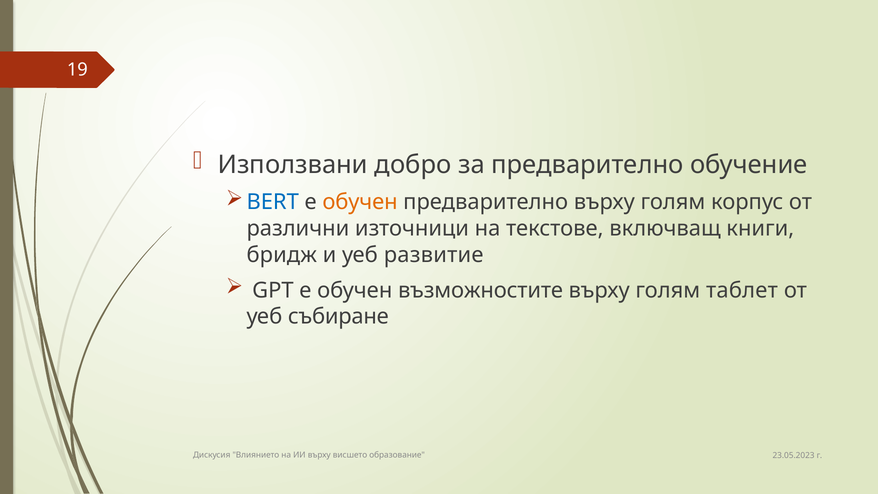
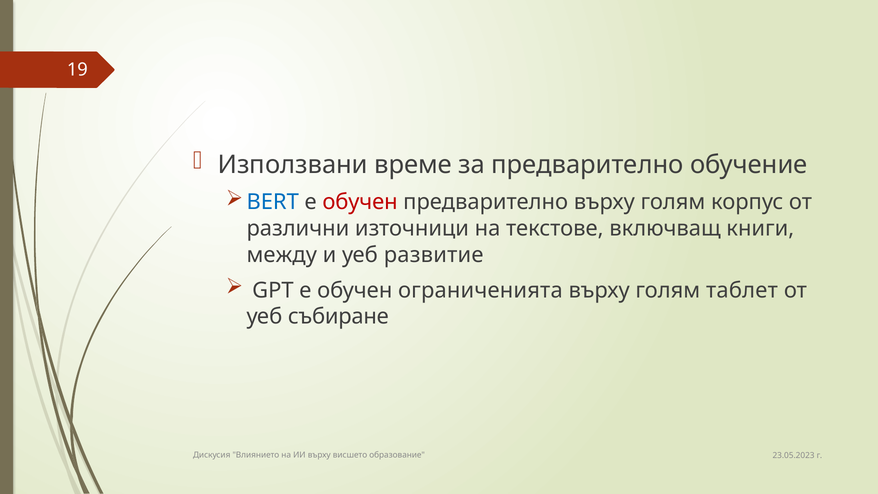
добро: добро -> време
обучен at (360, 202) colour: orange -> red
бридж: бридж -> между
възможностите: възможностите -> ограниченията
